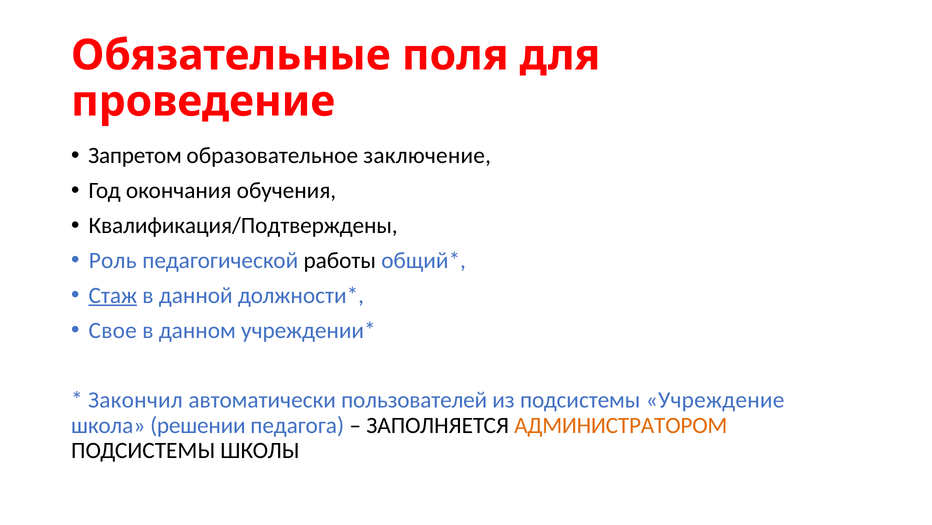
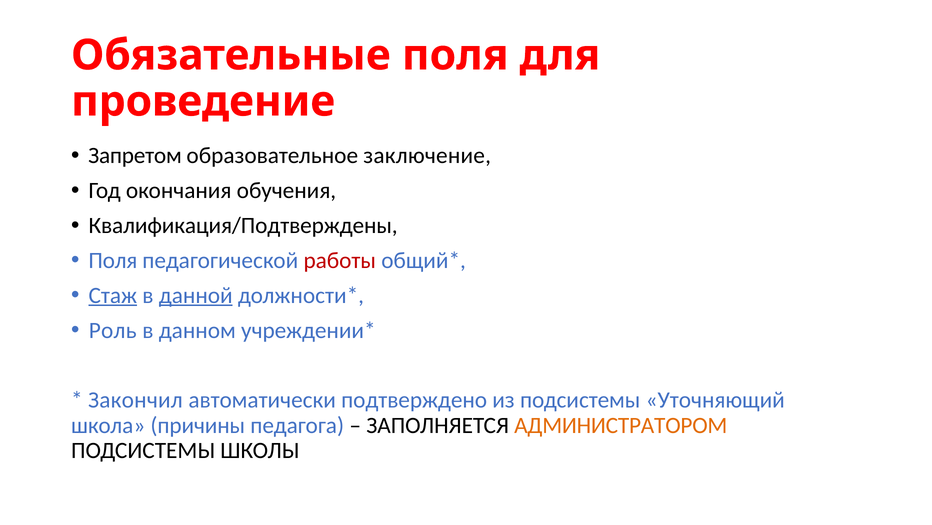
Роль at (113, 260): Роль -> Поля
работы colour: black -> red
данной underline: none -> present
Свое: Свое -> Роль
пользователей: пользователей -> подтверждено
Учреждение: Учреждение -> Уточняющий
решении: решении -> причины
